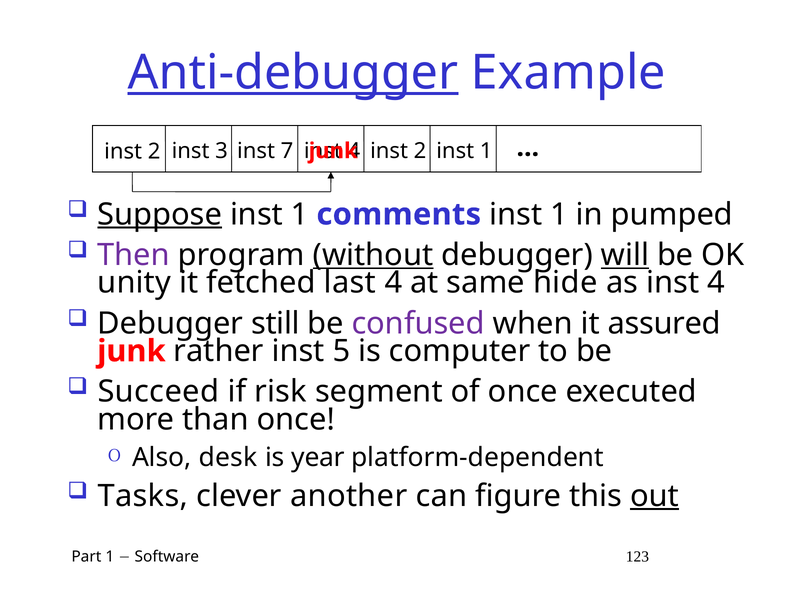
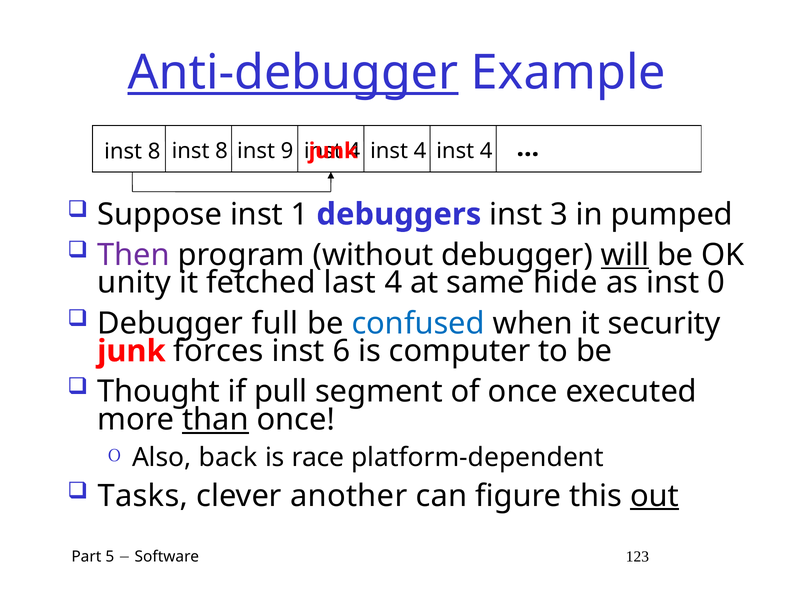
3 at (222, 151): 3 -> 8
7: 7 -> 9
1 at (486, 151): 1 -> 4
2 at (154, 151): 2 -> 8
2 at (420, 151): 2 -> 4
Suppose underline: present -> none
comments: comments -> debuggers
1 at (559, 215): 1 -> 3
without underline: present -> none
as inst 4: 4 -> 0
still: still -> full
confused colour: purple -> blue
assured: assured -> security
rather: rather -> forces
5: 5 -> 6
Succeed: Succeed -> Thought
risk: risk -> pull
than underline: none -> present
desk: desk -> back
year: year -> race
Part 1: 1 -> 5
